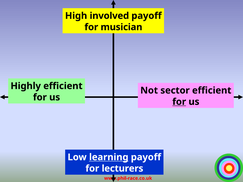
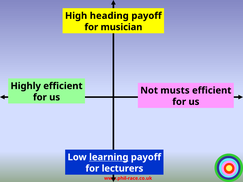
involved: involved -> heading
sector: sector -> musts
for at (179, 102) underline: present -> none
